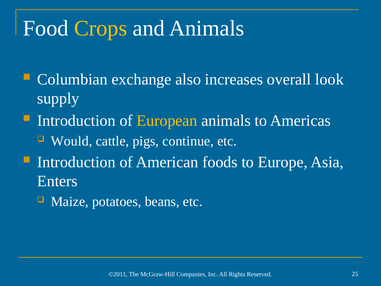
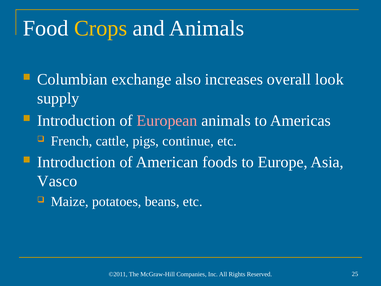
European colour: yellow -> pink
Would: Would -> French
Enters: Enters -> Vasco
